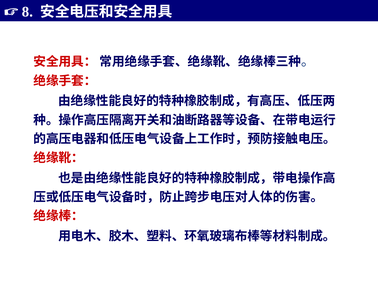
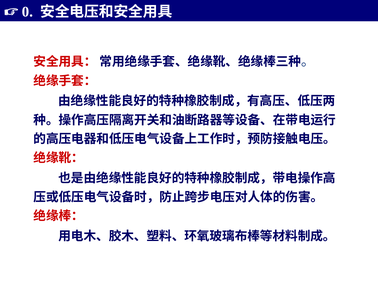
8: 8 -> 0
